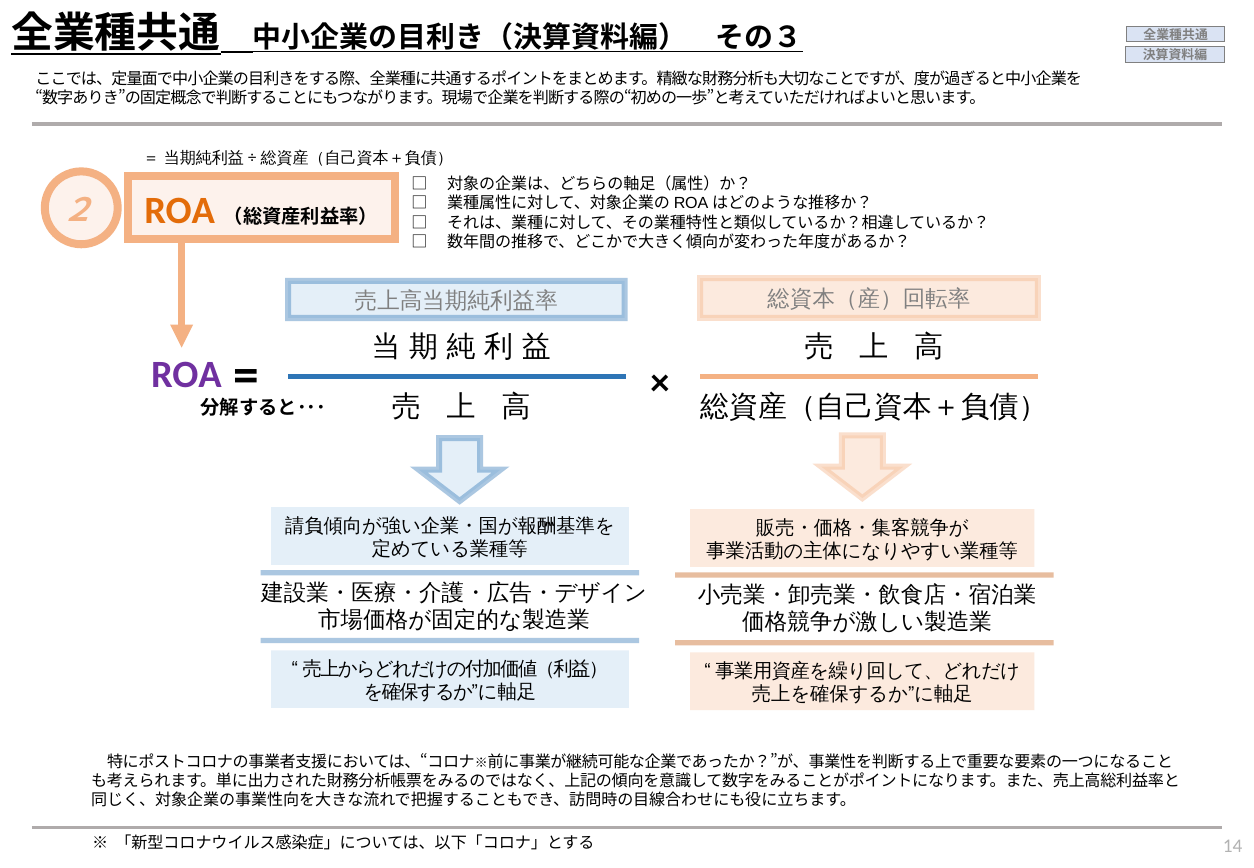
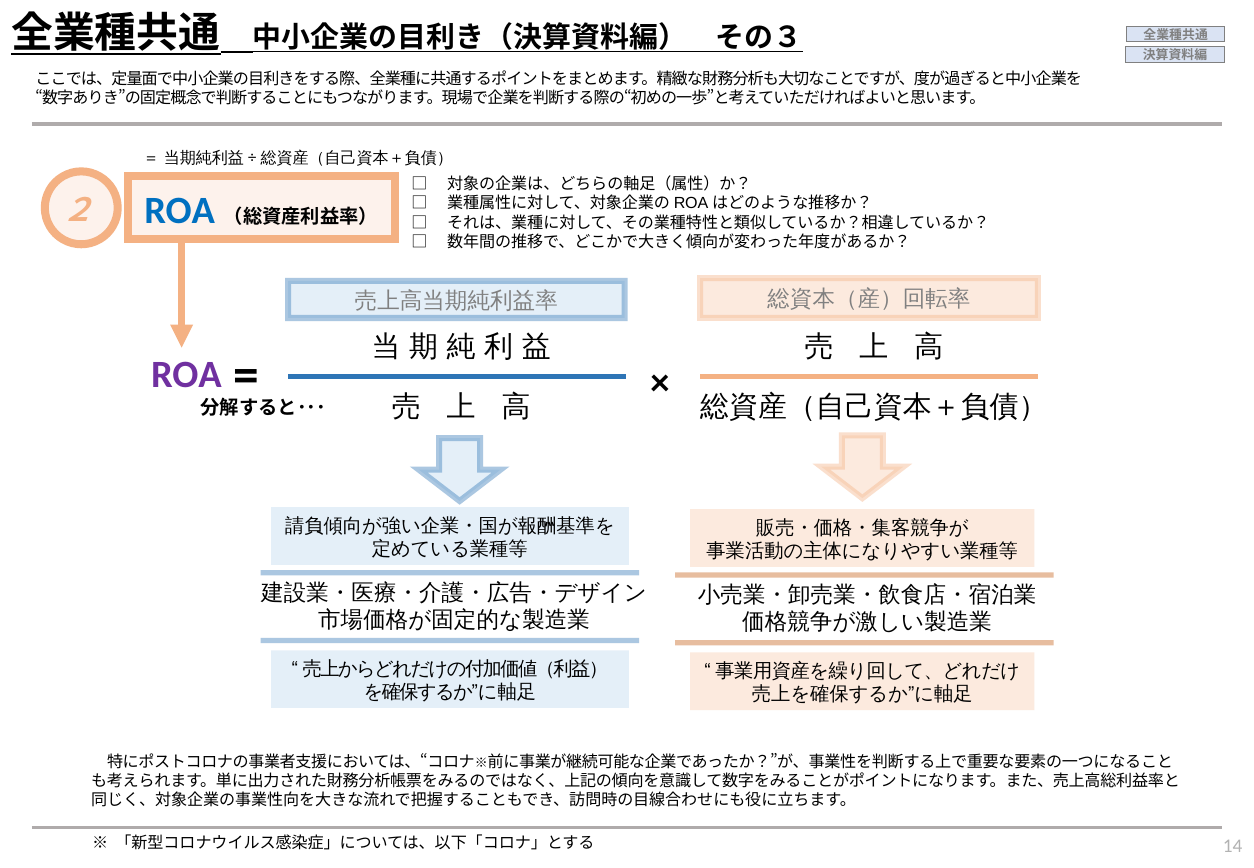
ROA at (180, 211) colour: orange -> blue
